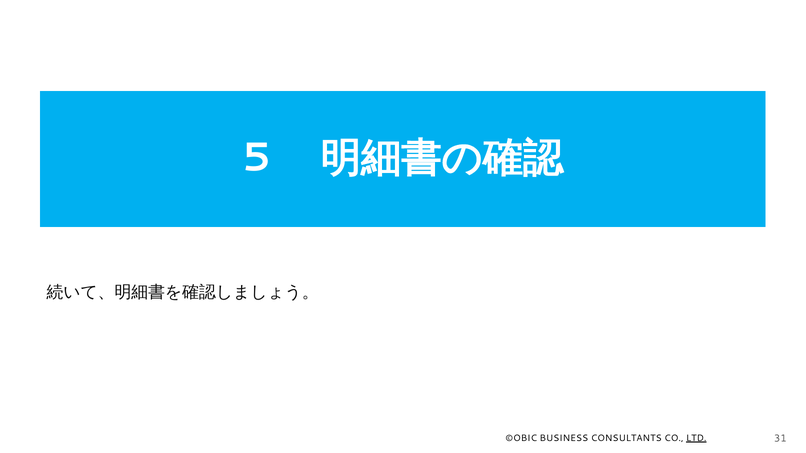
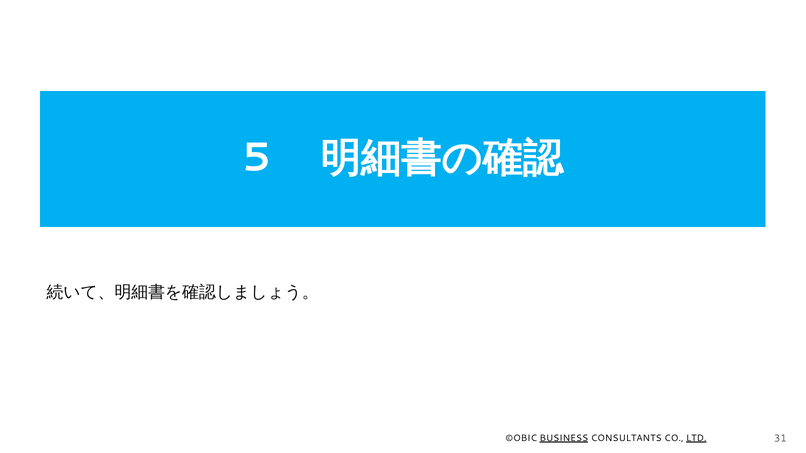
BUSINESS underline: none -> present
